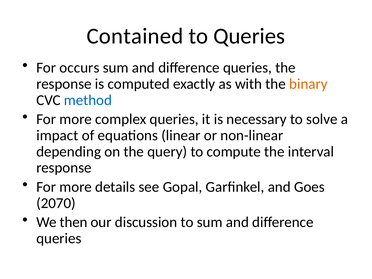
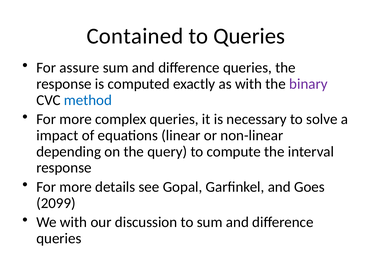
occurs: occurs -> assure
binary colour: orange -> purple
2070: 2070 -> 2099
We then: then -> with
